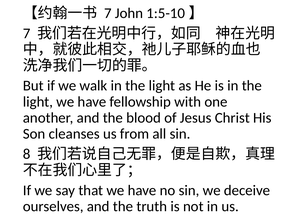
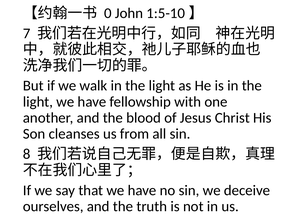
7 at (108, 13): 7 -> 0
